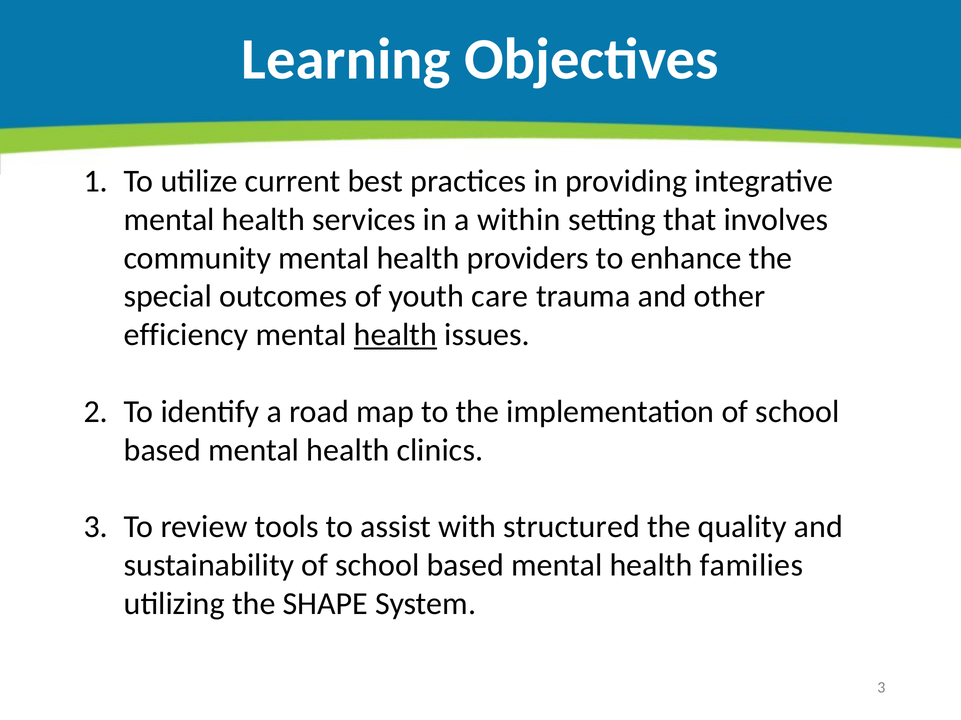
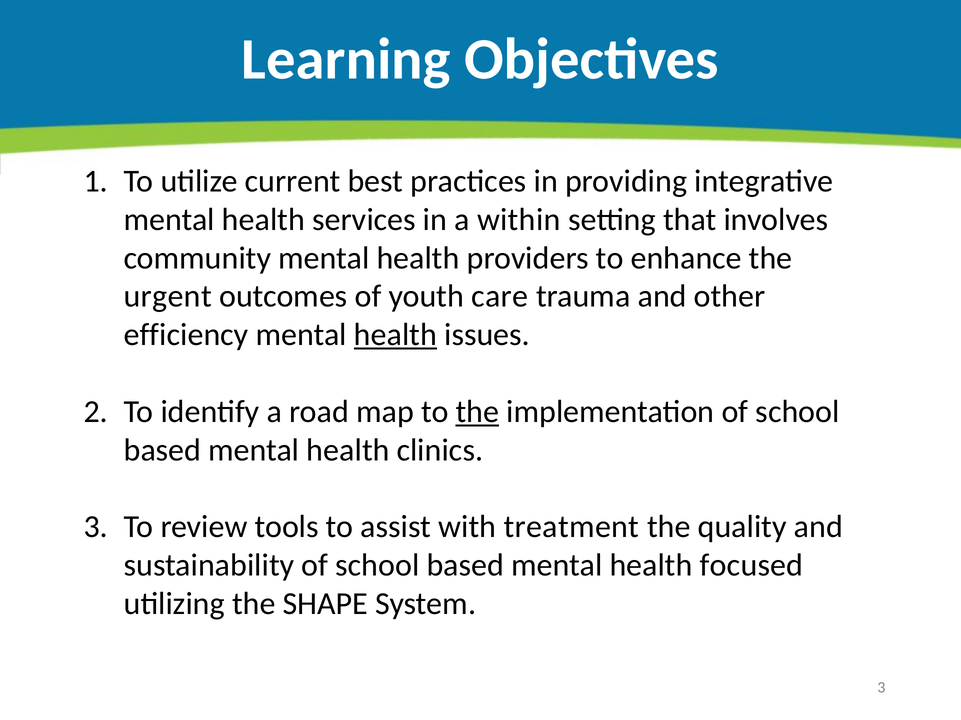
special: special -> urgent
the at (477, 412) underline: none -> present
structured: structured -> treatment
families: families -> focused
